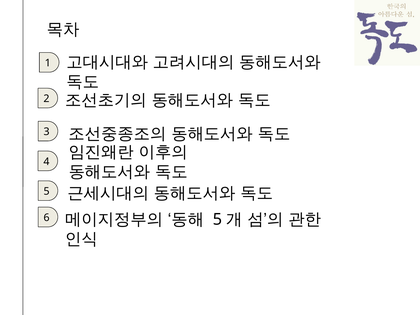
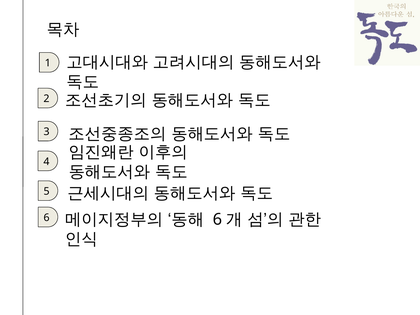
5 at (218, 219): 5 -> 6
